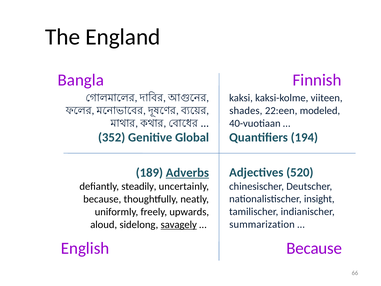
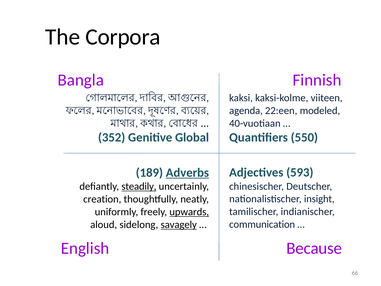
England: England -> Corpora
shades: shades -> agenda
194: 194 -> 550
520: 520 -> 593
steadily underline: none -> present
because at (102, 199): because -> creation
upwards underline: none -> present
summarization: summarization -> communication
